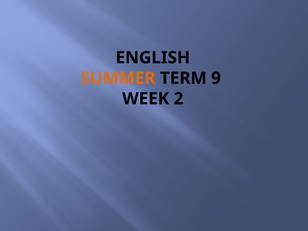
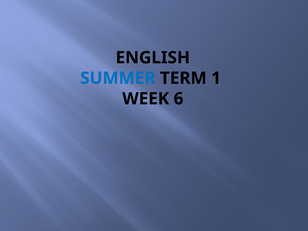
SUMMER colour: orange -> blue
9: 9 -> 1
2: 2 -> 6
